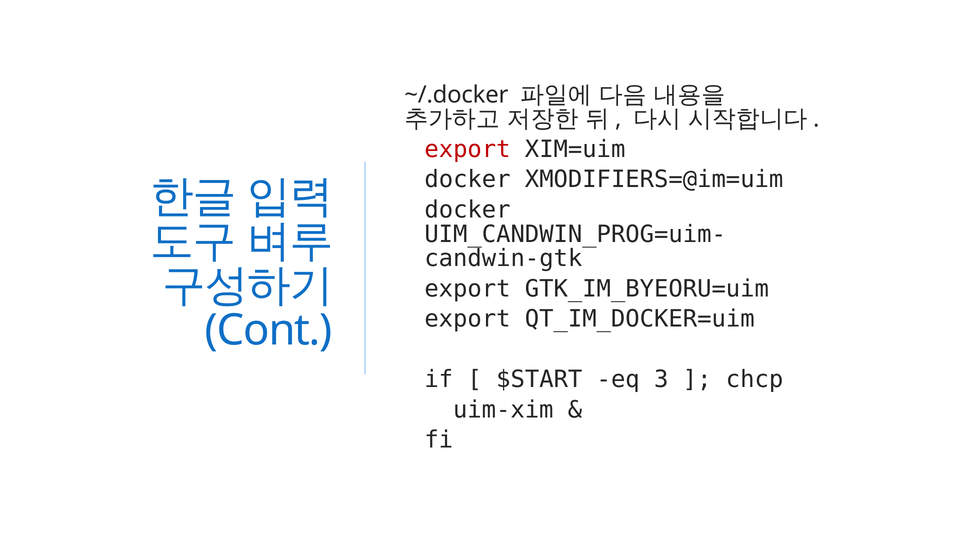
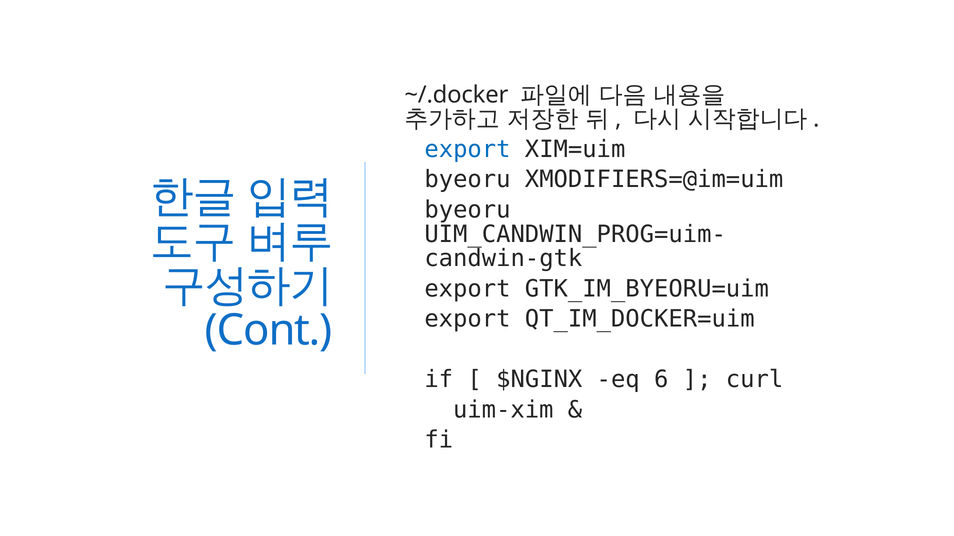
export at (467, 149) colour: red -> blue
docker at (467, 180): docker -> byeoru
docker at (467, 210): docker -> byeoru
$START: $START -> $NGINX
3: 3 -> 6
chcp: chcp -> curl
